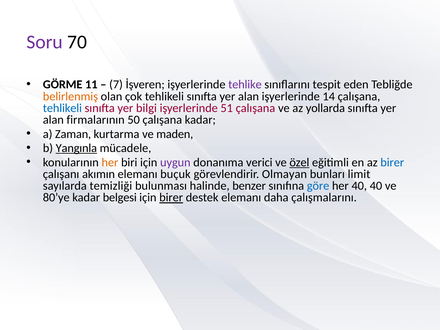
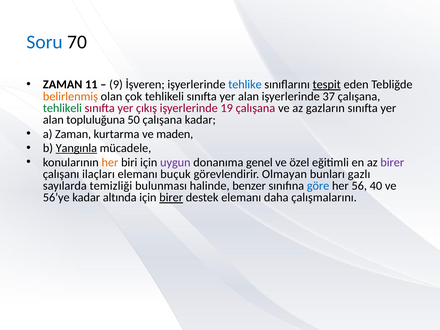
Soru colour: purple -> blue
GÖRME at (63, 85): GÖRME -> ZAMAN
7: 7 -> 9
tehlike colour: purple -> blue
tespit underline: none -> present
14: 14 -> 37
tehlikeli at (62, 108) colour: blue -> green
bilgi: bilgi -> çıkış
51: 51 -> 19
yollarda: yollarda -> gazların
firmalarının: firmalarının -> topluluğuna
verici: verici -> genel
özel underline: present -> none
birer at (392, 162) colour: blue -> purple
akımın: akımın -> ilaçları
limit: limit -> gazlı
her 40: 40 -> 56
80’ye: 80’ye -> 56’ye
belgesi: belgesi -> altında
